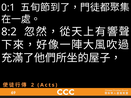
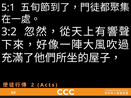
0:1: 0:1 -> 5:1
8:2: 8:2 -> 3:2
